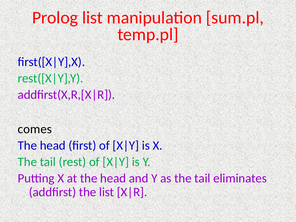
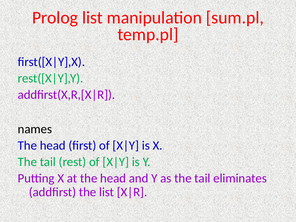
comes: comes -> names
